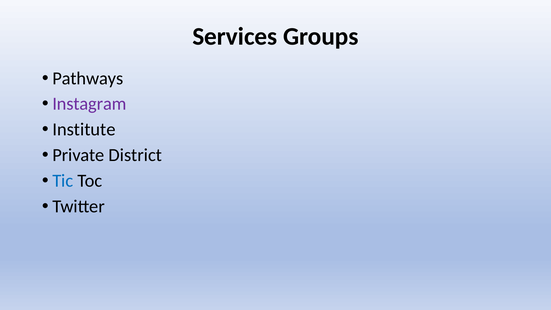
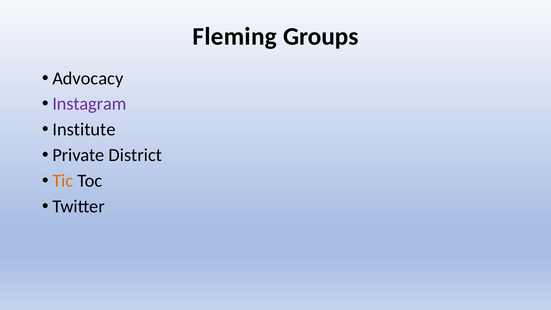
Services: Services -> Fleming
Pathways: Pathways -> Advocacy
Tic colour: blue -> orange
